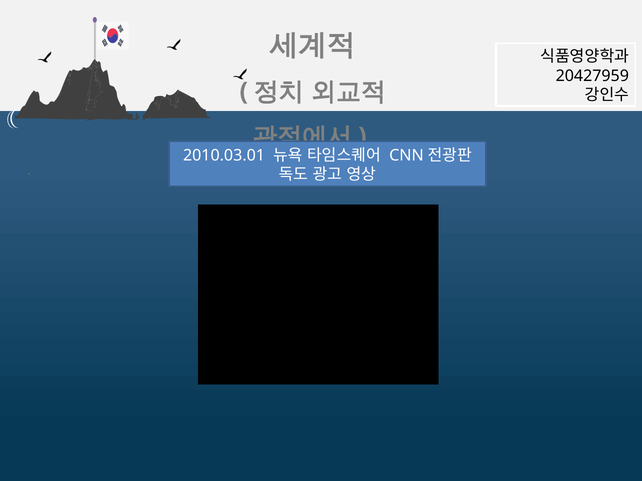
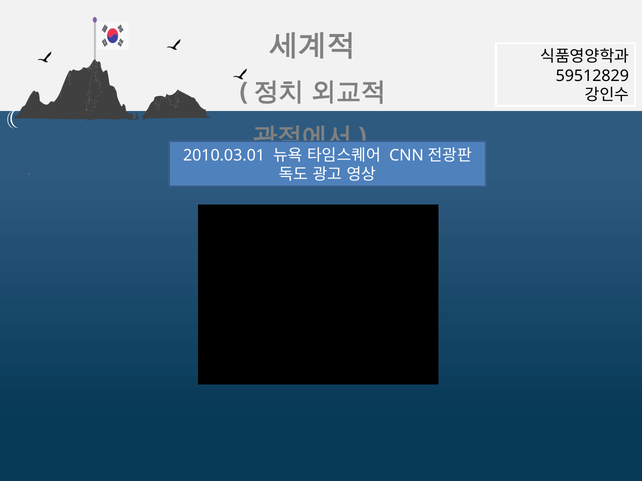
20427959: 20427959 -> 59512829
